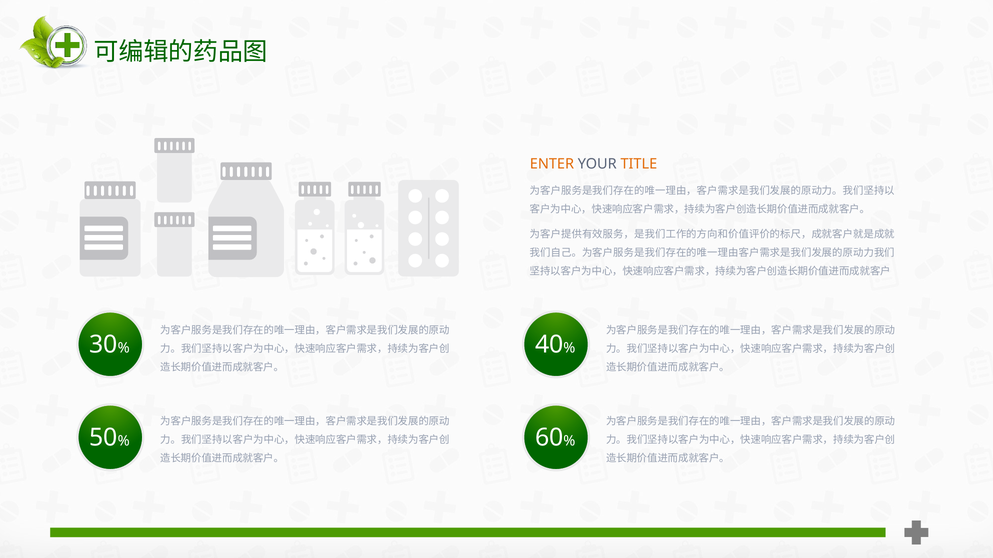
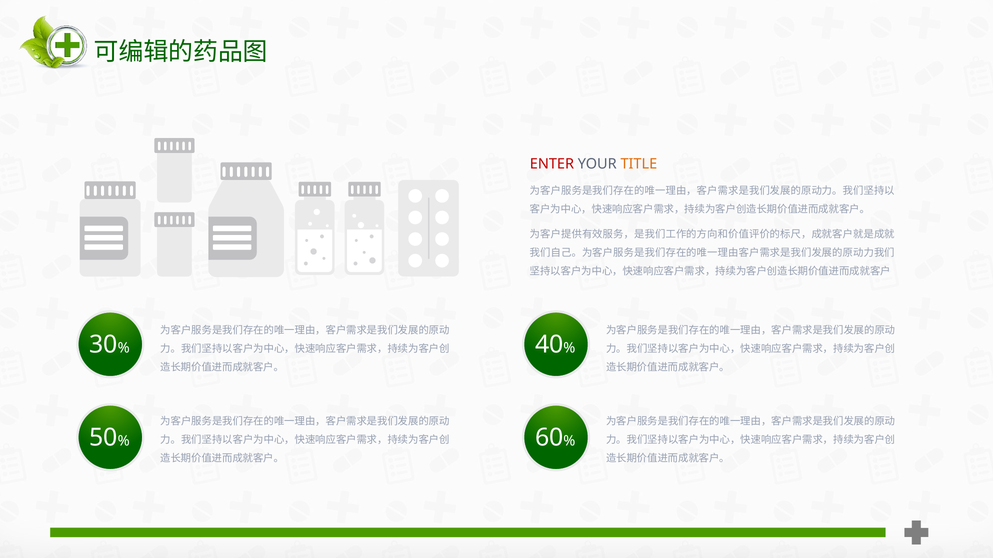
ENTER colour: orange -> red
